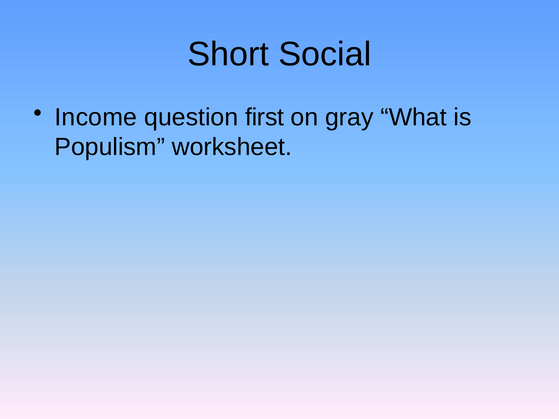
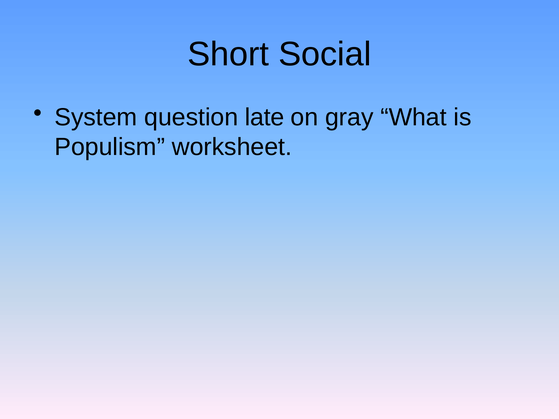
Income: Income -> System
first: first -> late
